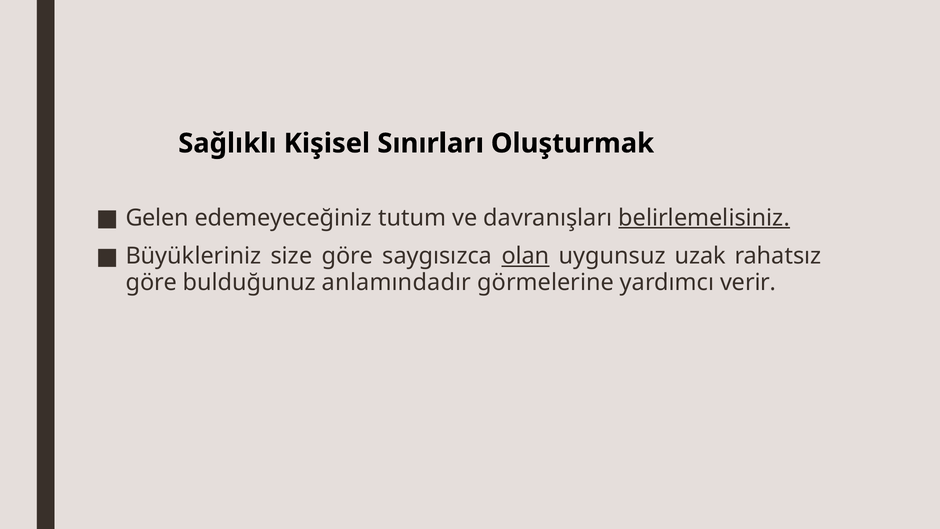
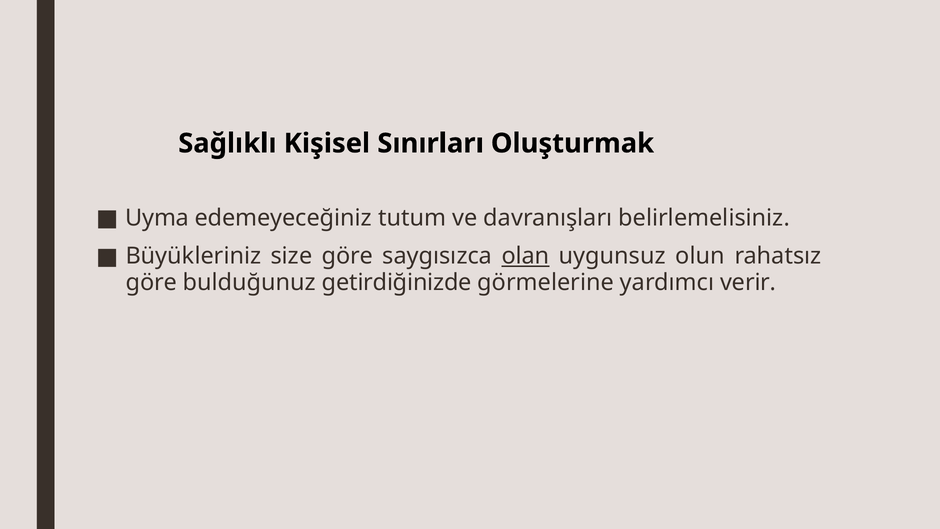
Gelen: Gelen -> Uyma
belirlemelisiniz underline: present -> none
uzak: uzak -> olun
anlamındadır: anlamındadır -> getirdiğinizde
